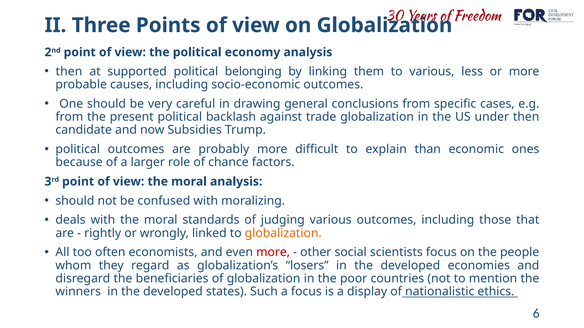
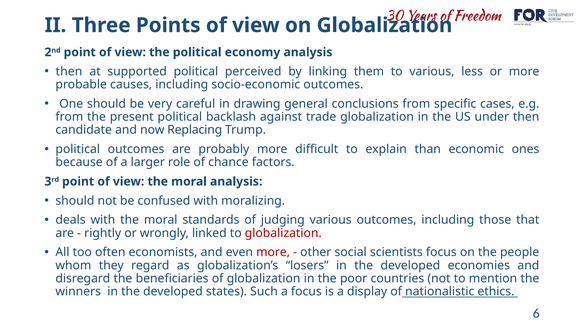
belonging: belonging -> perceived
Subsidies: Subsidies -> Replacing
globalization at (283, 233) colour: orange -> red
